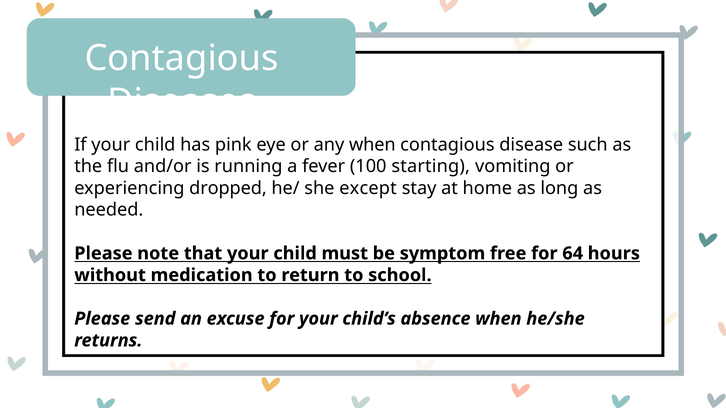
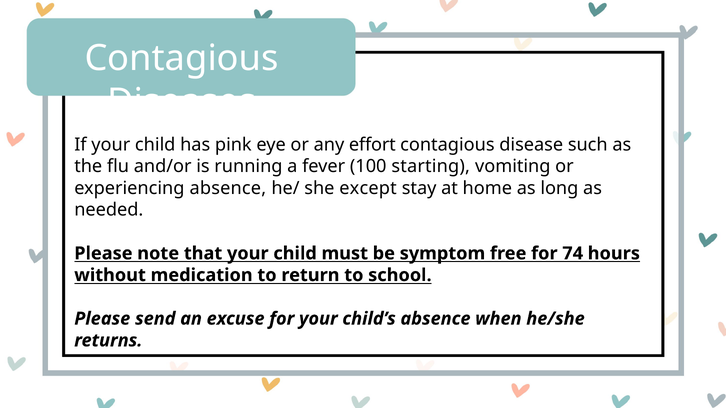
any when: when -> effort
experiencing dropped: dropped -> absence
64: 64 -> 74
